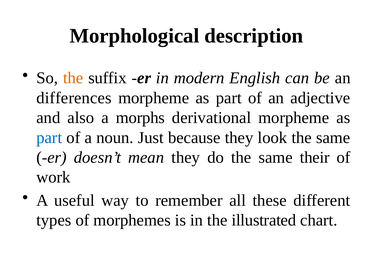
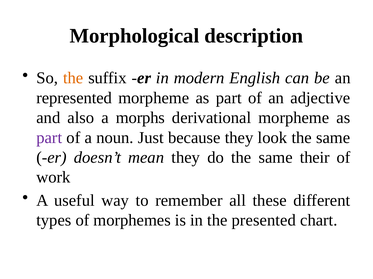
differences: differences -> represented
part at (49, 138) colour: blue -> purple
illustrated: illustrated -> presented
